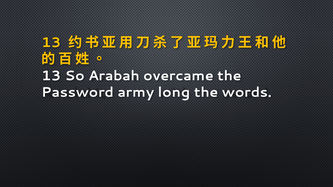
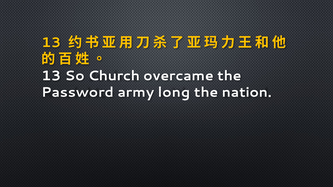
Arabah: Arabah -> Church
words: words -> nation
